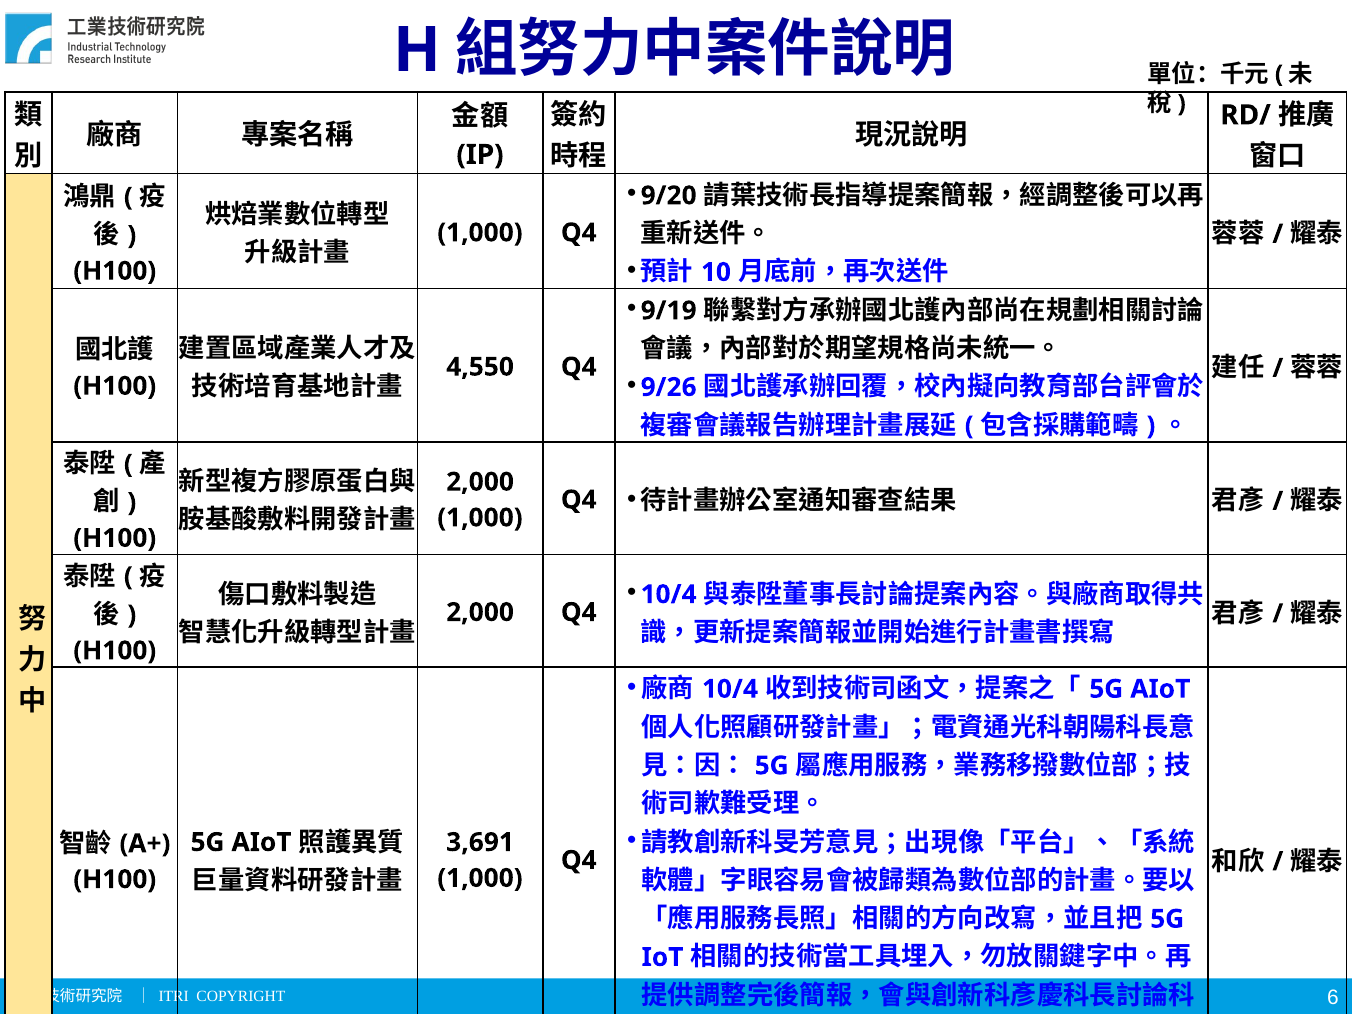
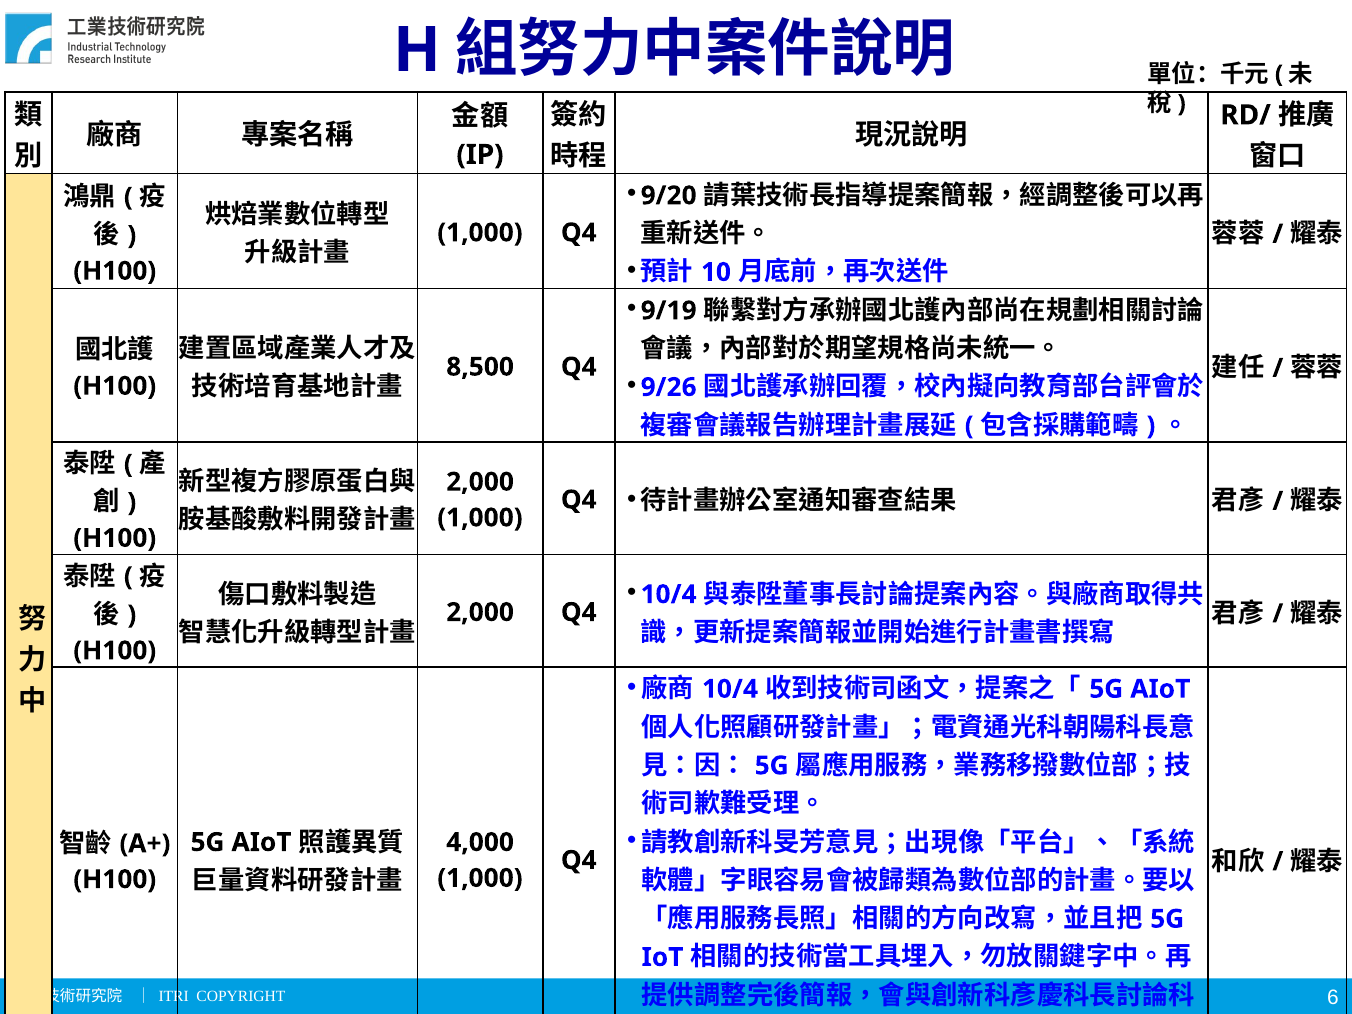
4,550: 4,550 -> 8,500
3,691: 3,691 -> 4,000
